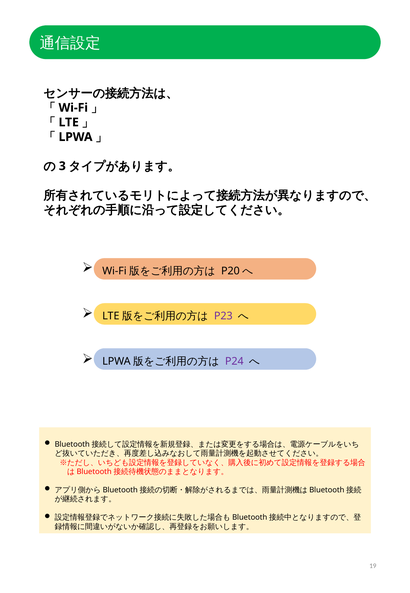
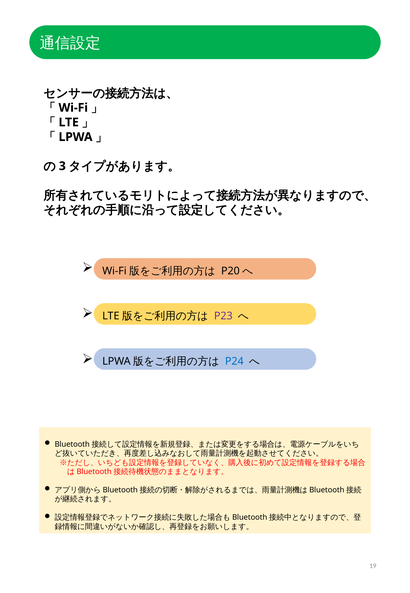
P24 colour: purple -> blue
